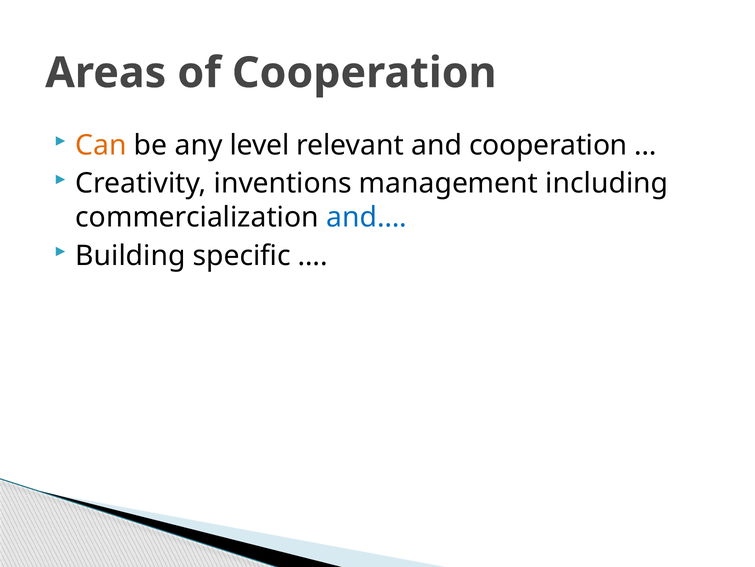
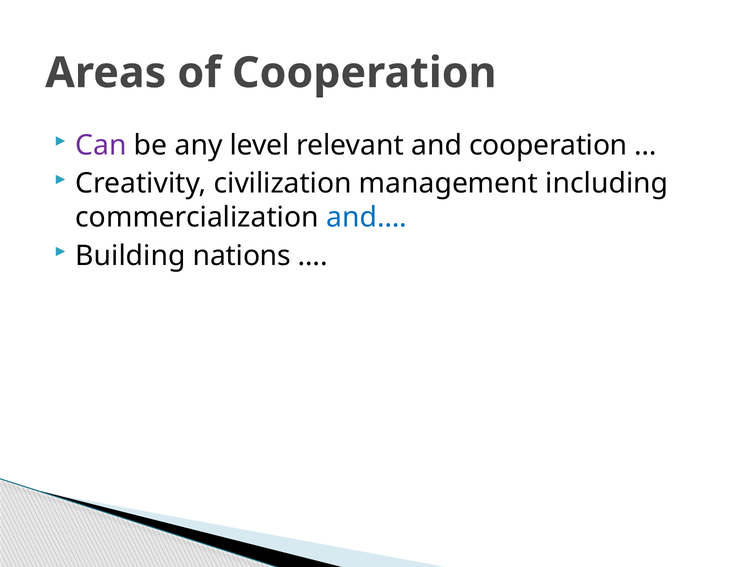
Can colour: orange -> purple
inventions: inventions -> civilization
specific: specific -> nations
